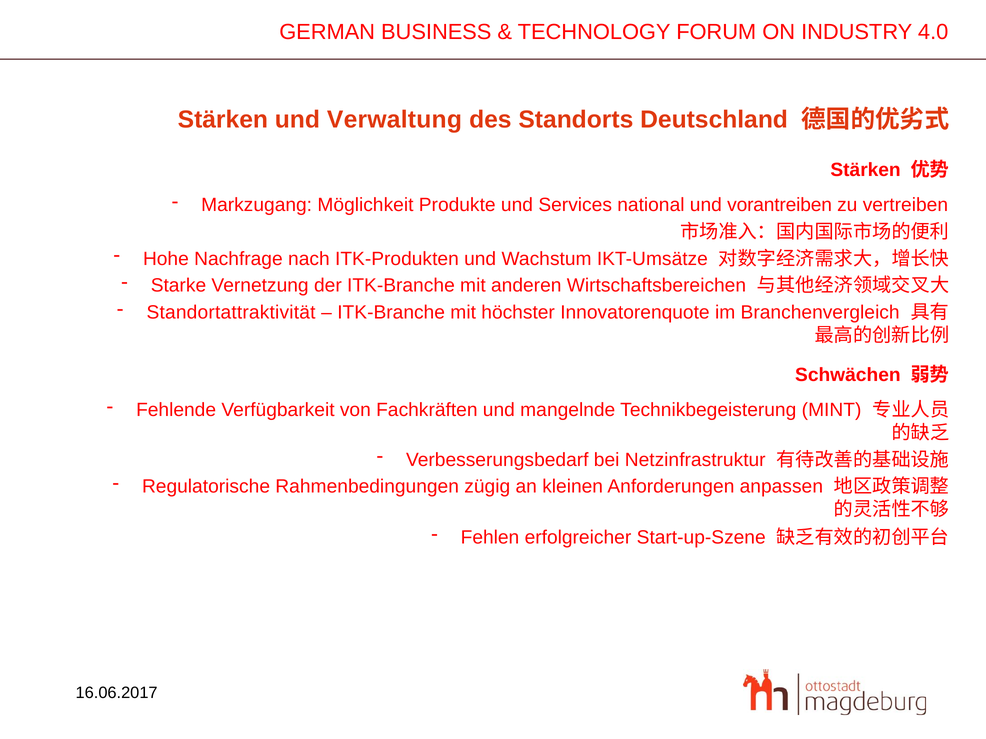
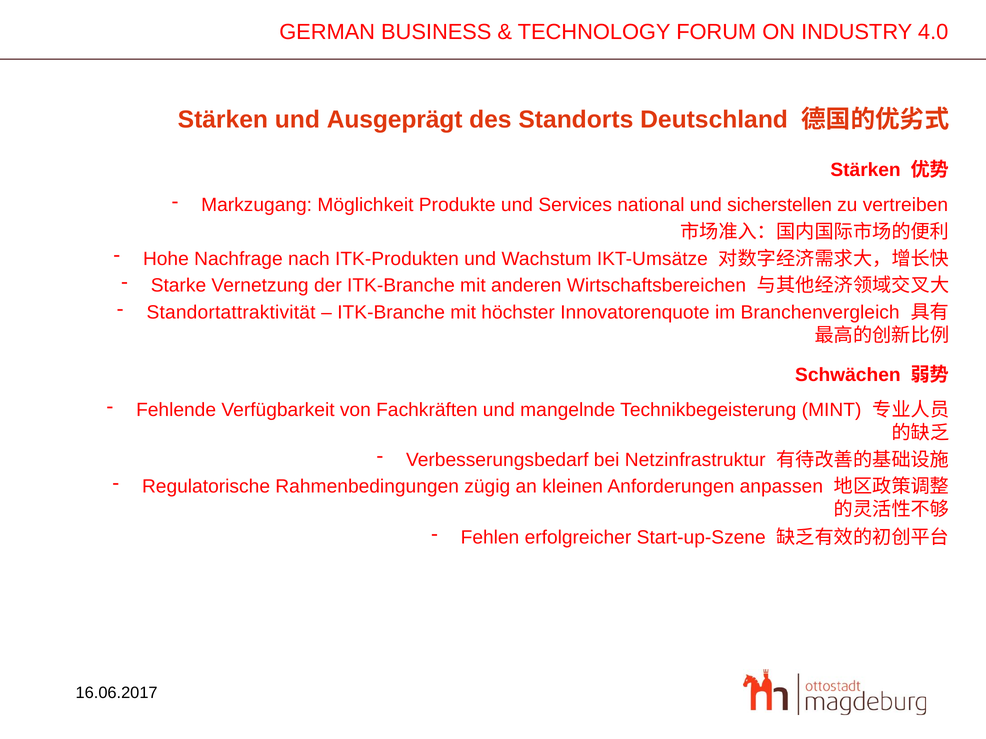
Verwaltung: Verwaltung -> Ausgeprägt
vorantreiben: vorantreiben -> sicherstellen
